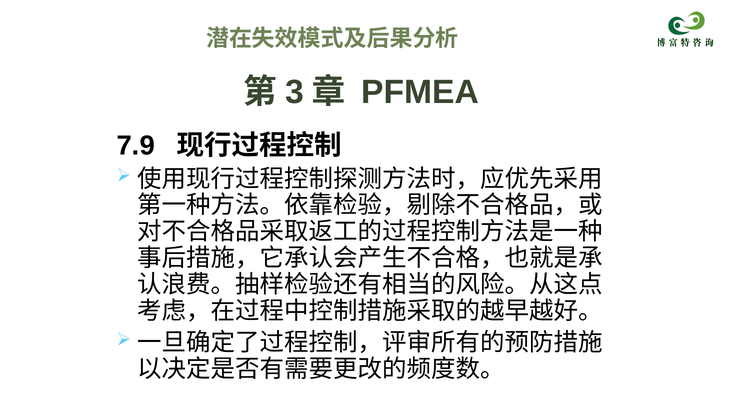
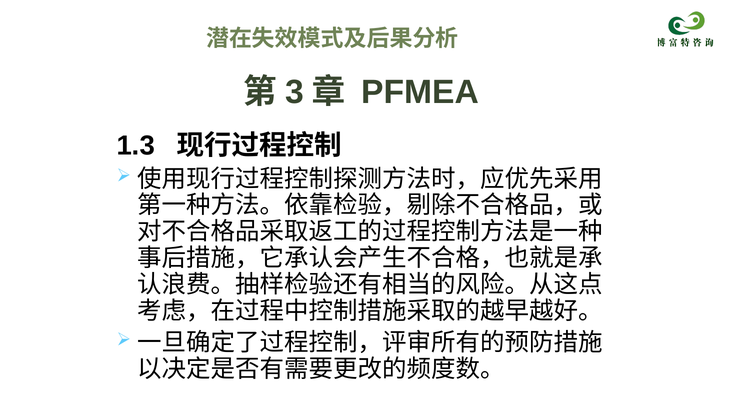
7.9: 7.9 -> 1.3
